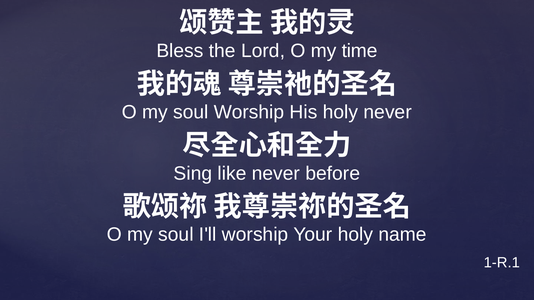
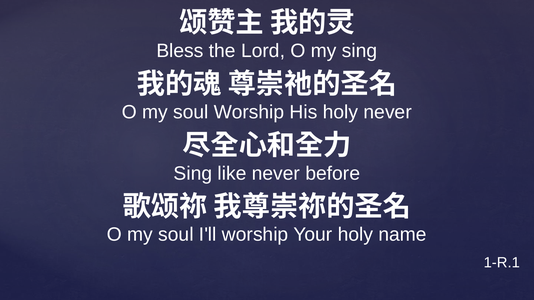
my time: time -> sing
